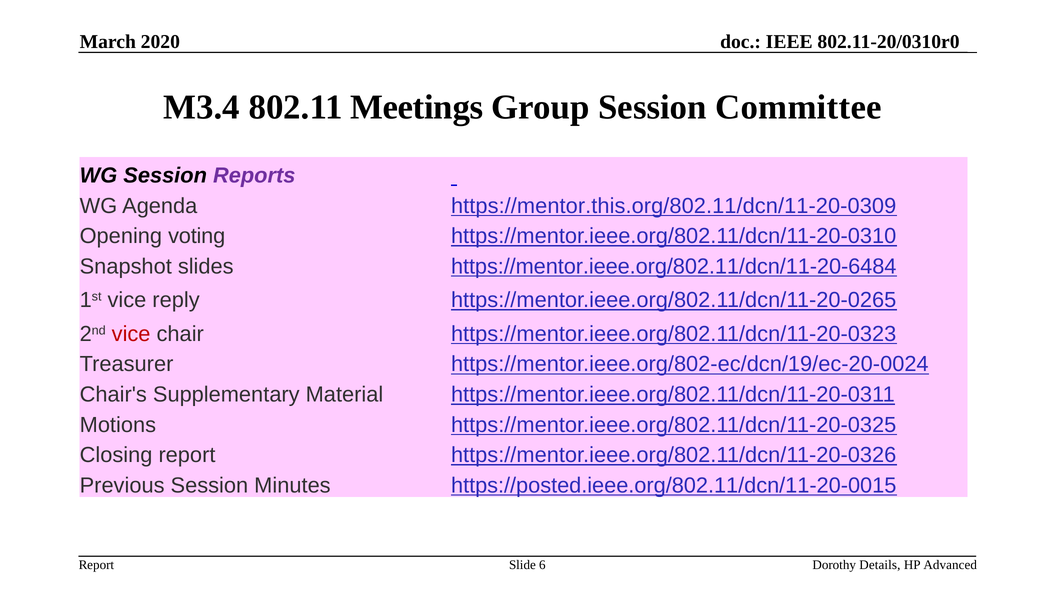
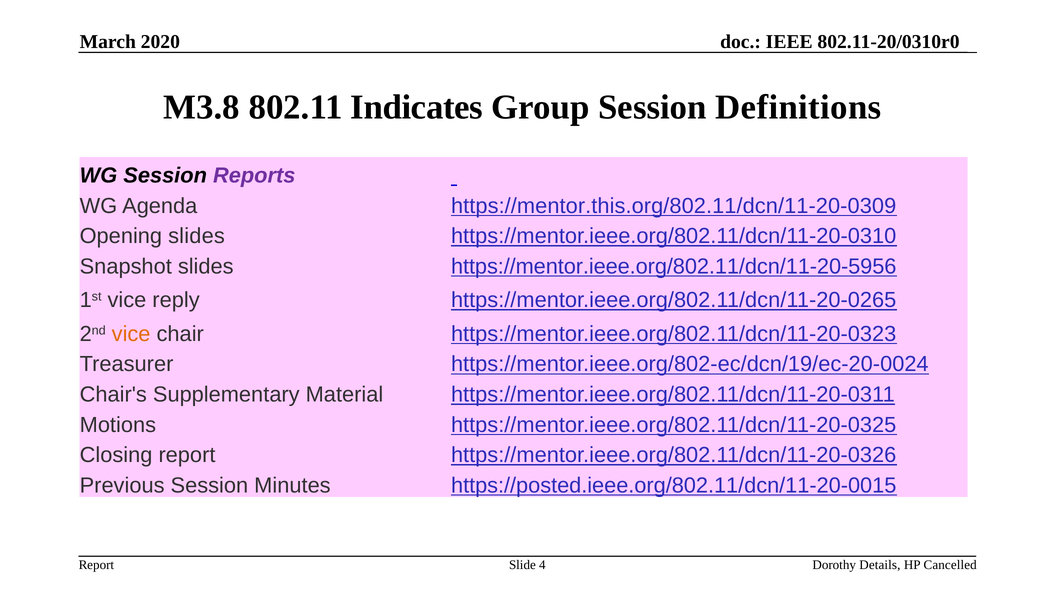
M3.4: M3.4 -> M3.8
Meetings: Meetings -> Indicates
Committee: Committee -> Definitions
Opening voting: voting -> slides
https://mentor.ieee.org/802.11/dcn/11-20-6484: https://mentor.ieee.org/802.11/dcn/11-20-6484 -> https://mentor.ieee.org/802.11/dcn/11-20-5956
vice at (131, 334) colour: red -> orange
6: 6 -> 4
Advanced: Advanced -> Cancelled
